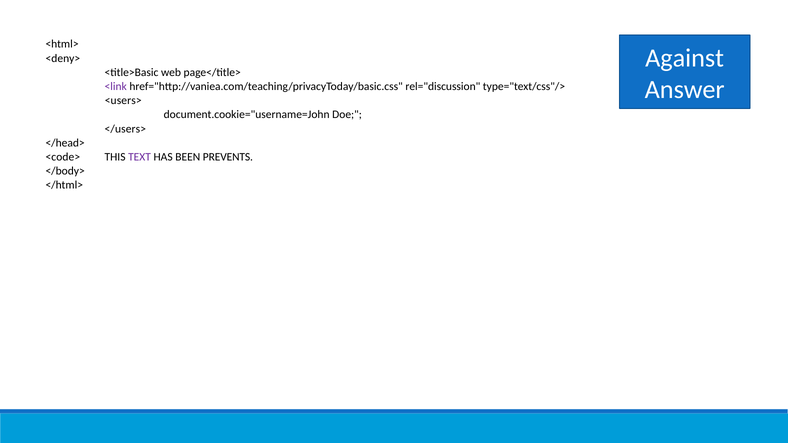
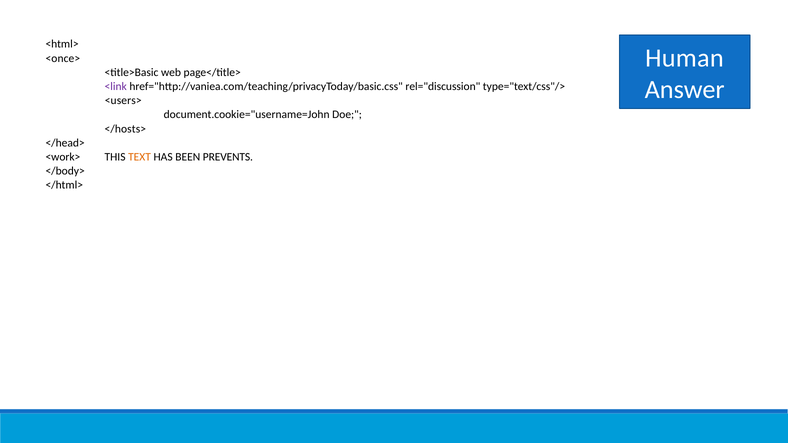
Against: Against -> Human
<deny>: <deny> -> <once>
</users>: </users> -> </hosts>
<code>: <code> -> <work>
TEXT colour: purple -> orange
